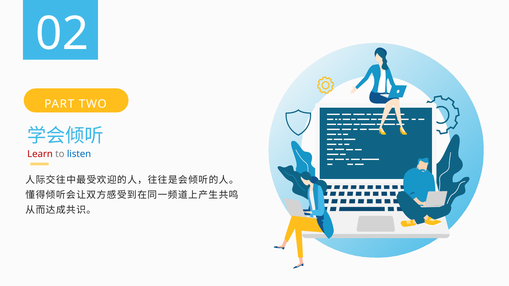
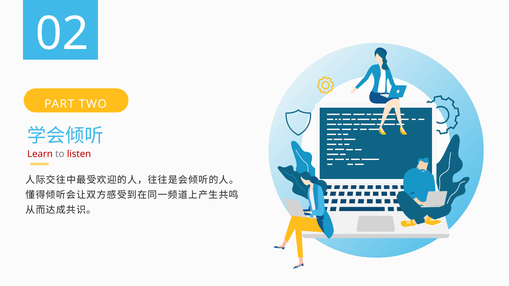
listen colour: blue -> red
